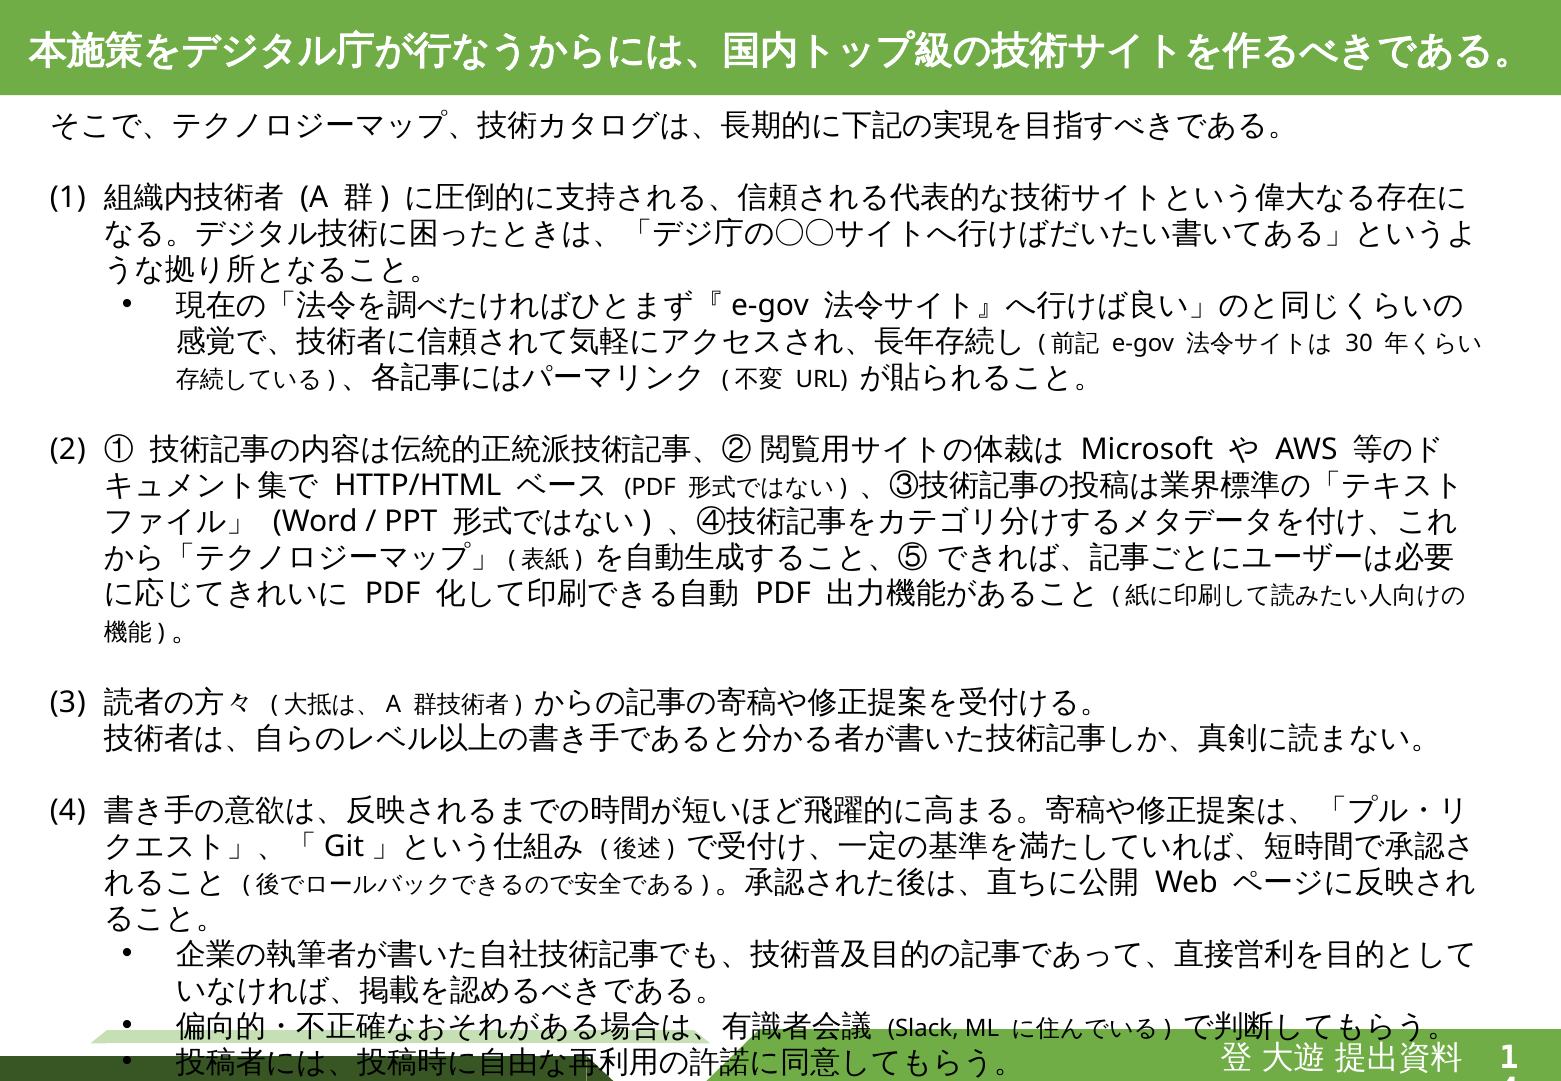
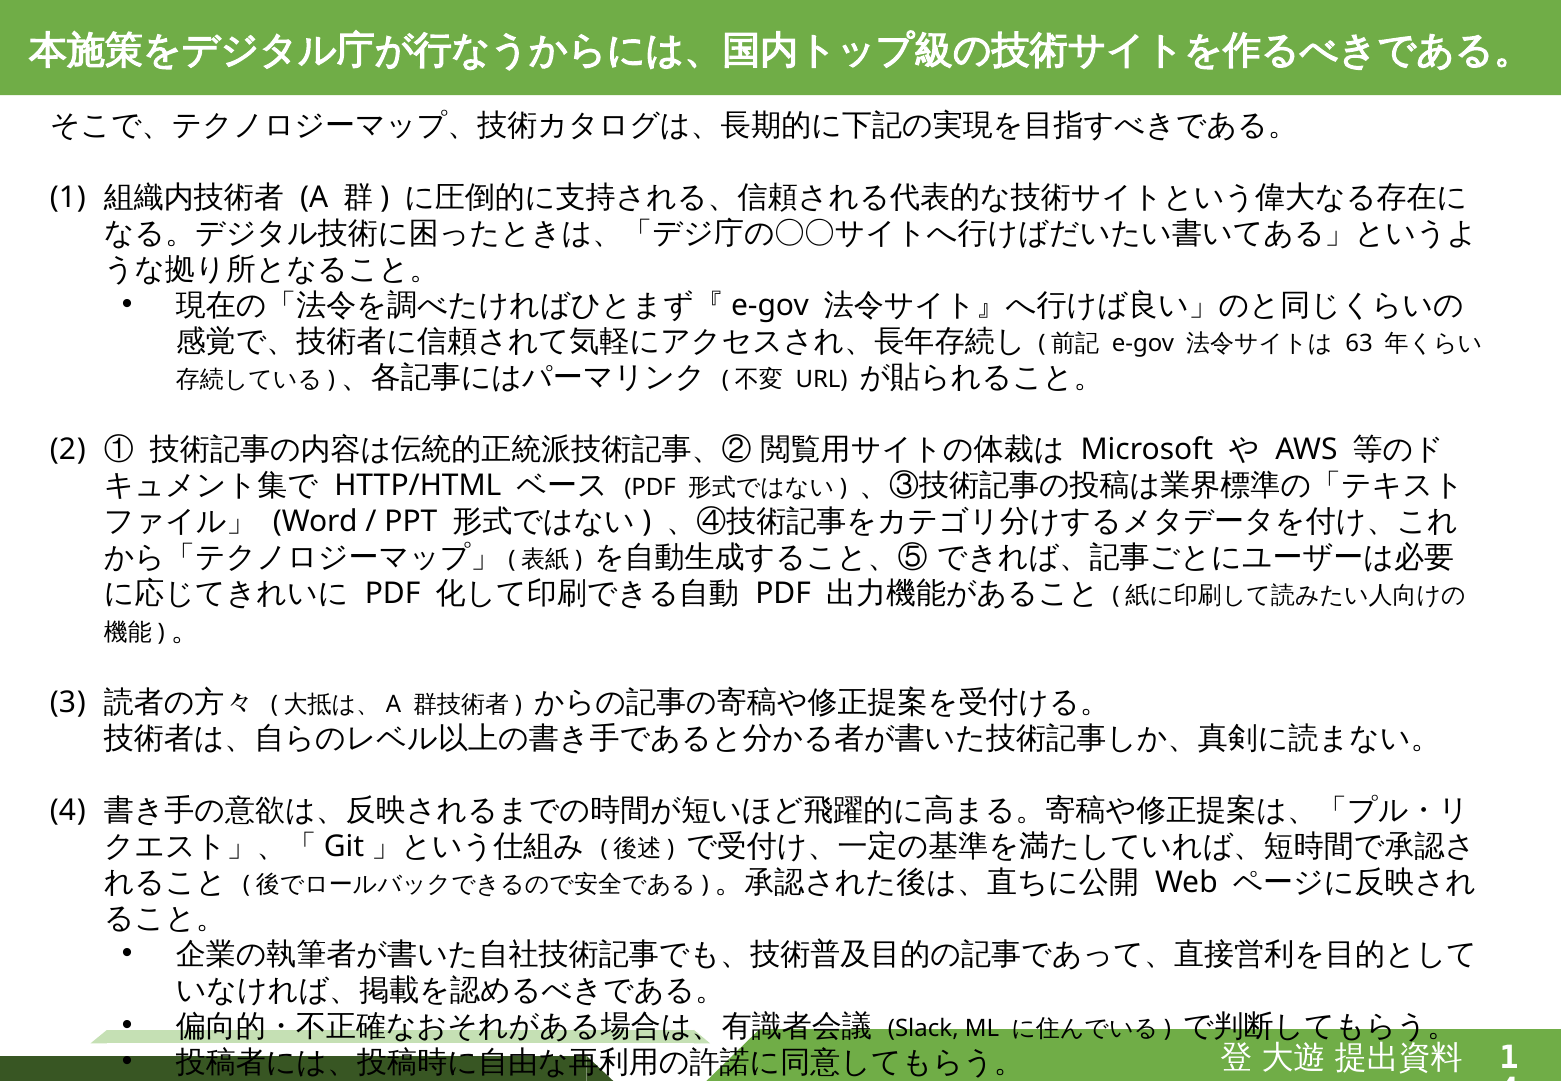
30: 30 -> 63
